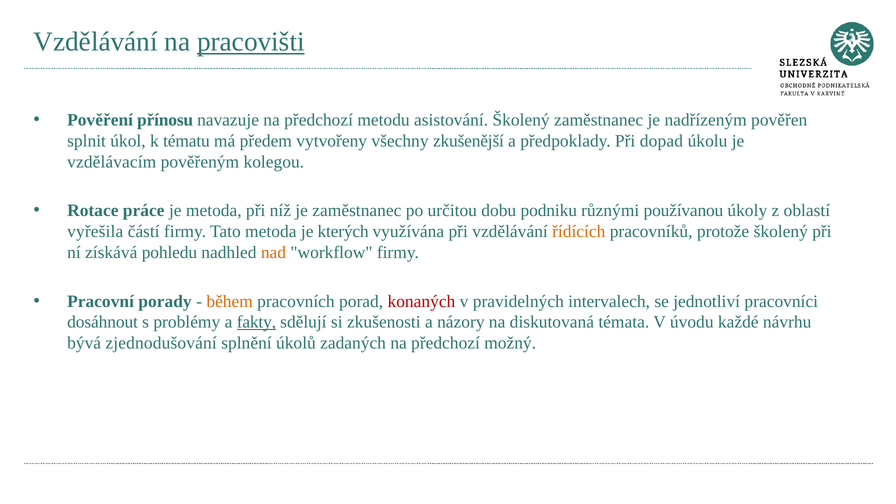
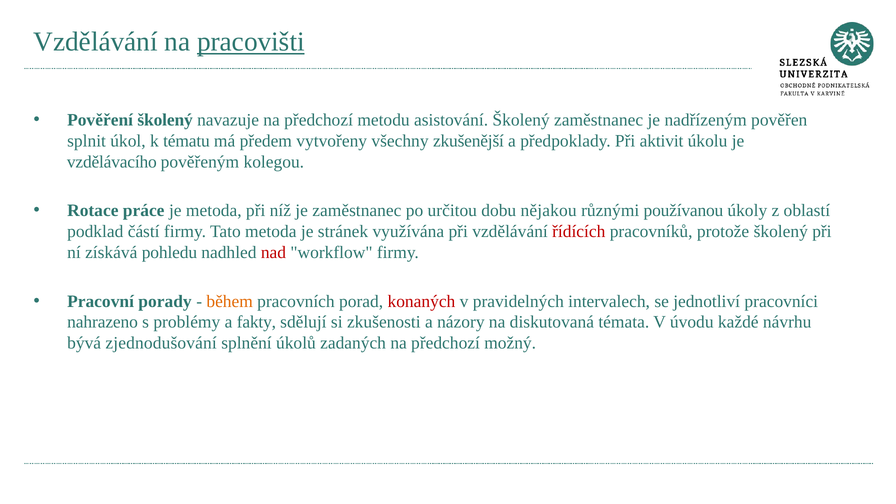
Pověření přínosu: přínosu -> školený
dopad: dopad -> aktivit
vzdělávacím: vzdělávacím -> vzdělávacího
podniku: podniku -> nějakou
vyřešila: vyřešila -> podklad
kterých: kterých -> stránek
řídících colour: orange -> red
nad colour: orange -> red
dosáhnout: dosáhnout -> nahrazeno
fakty underline: present -> none
